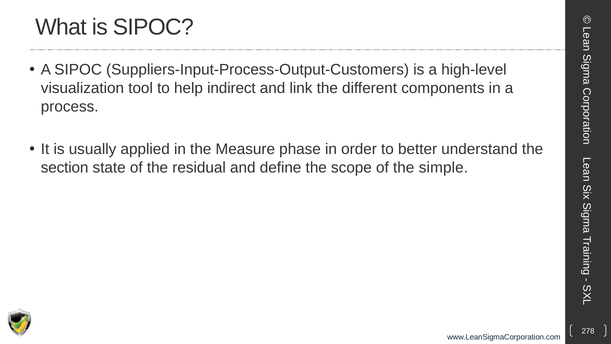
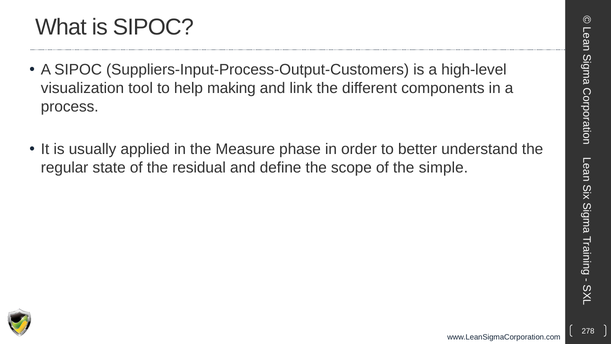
indirect: indirect -> making
section: section -> regular
